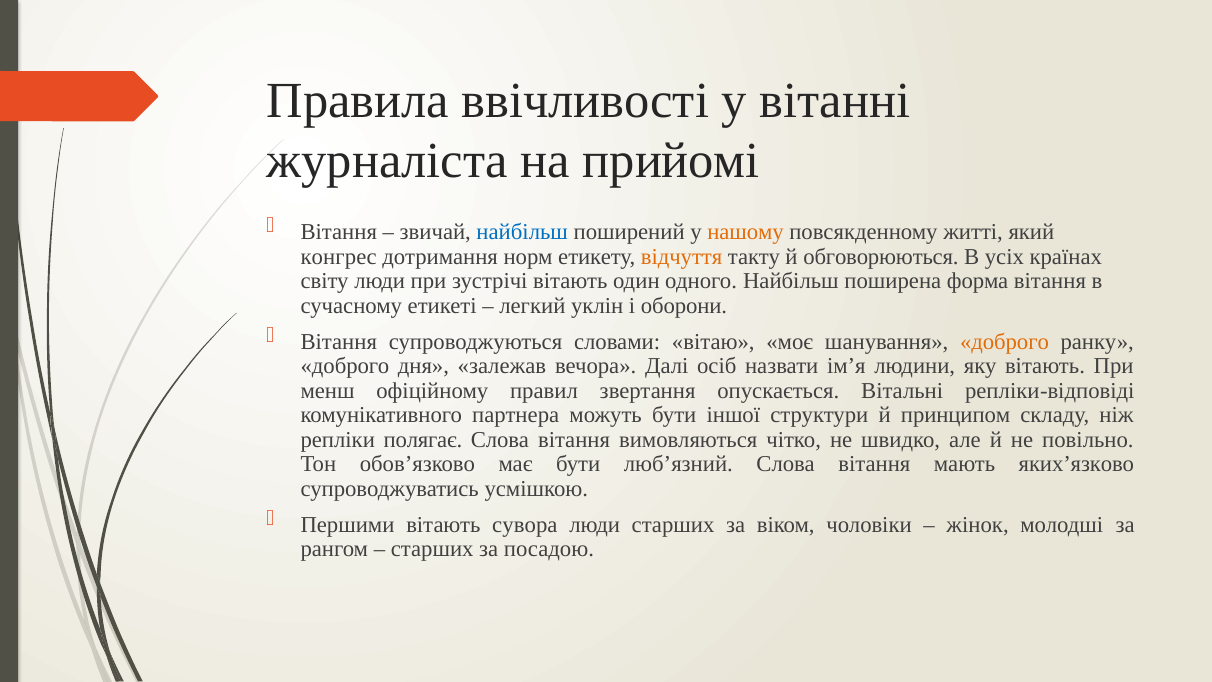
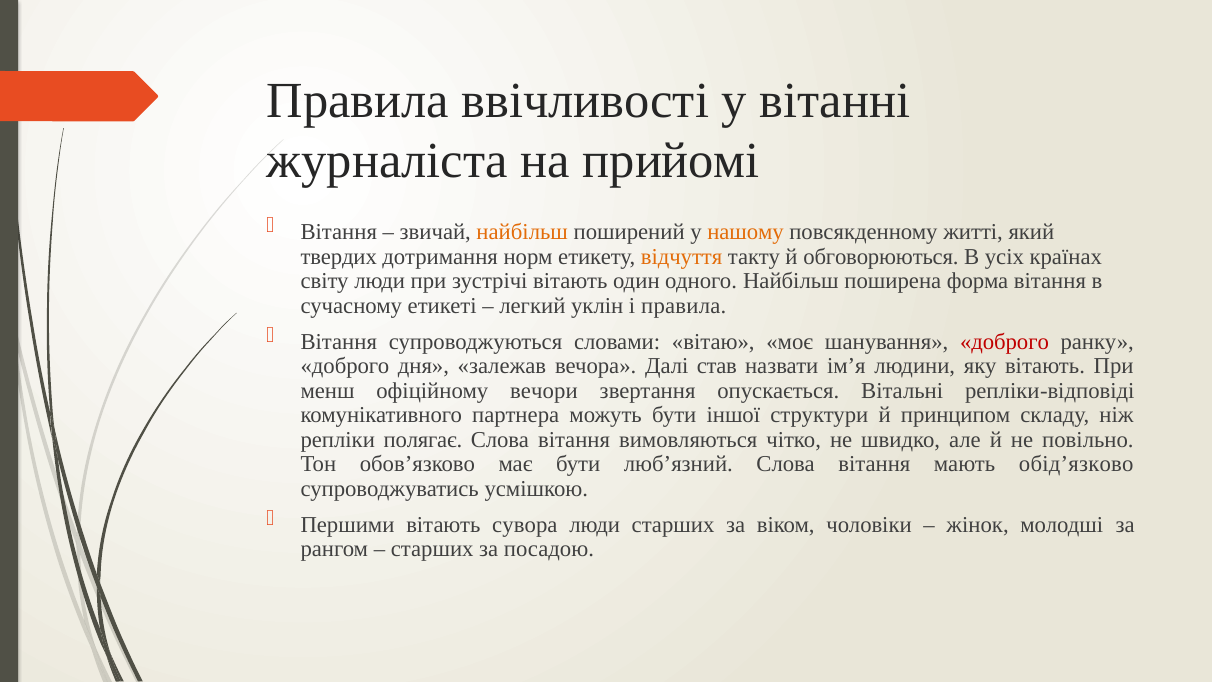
найбільш at (522, 232) colour: blue -> orange
конгрес: конгрес -> твердих
і оборони: оборони -> правила
доброго at (1005, 341) colour: orange -> red
осіб: осіб -> став
правил: правил -> вечори
яких’язково: яких’язково -> обід’язково
